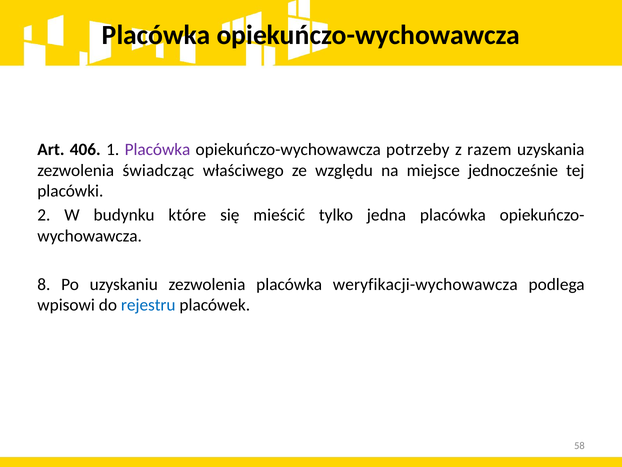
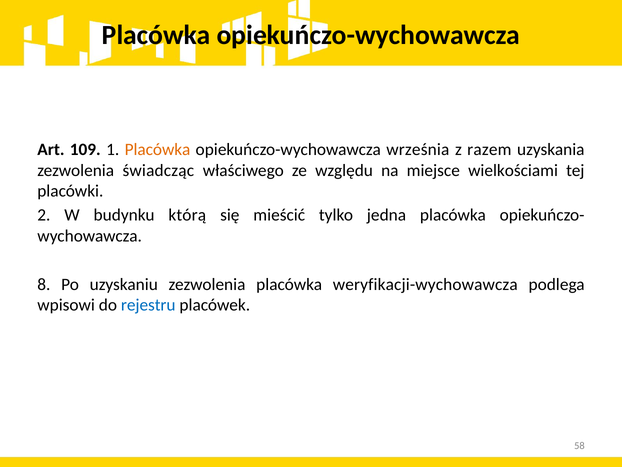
406: 406 -> 109
Placówka at (158, 149) colour: purple -> orange
potrzeby: potrzeby -> września
jednocześnie: jednocześnie -> wielkościami
które: które -> którą
